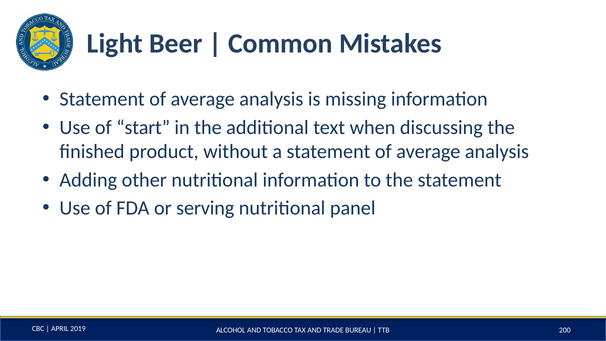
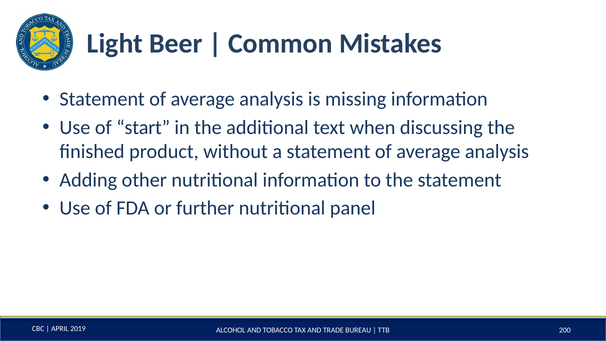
serving: serving -> further
